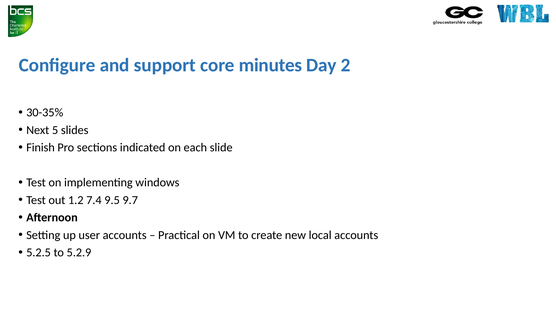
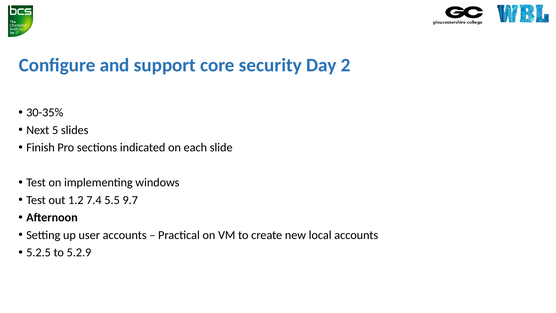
minutes: minutes -> security
9.5: 9.5 -> 5.5
